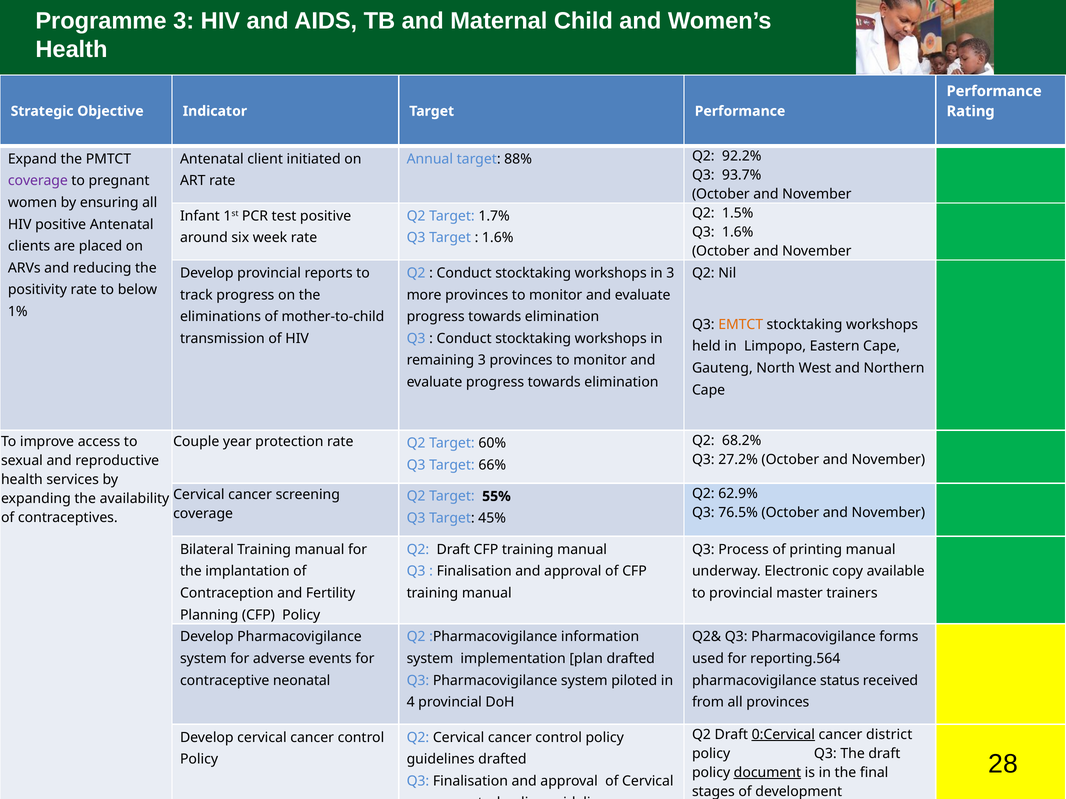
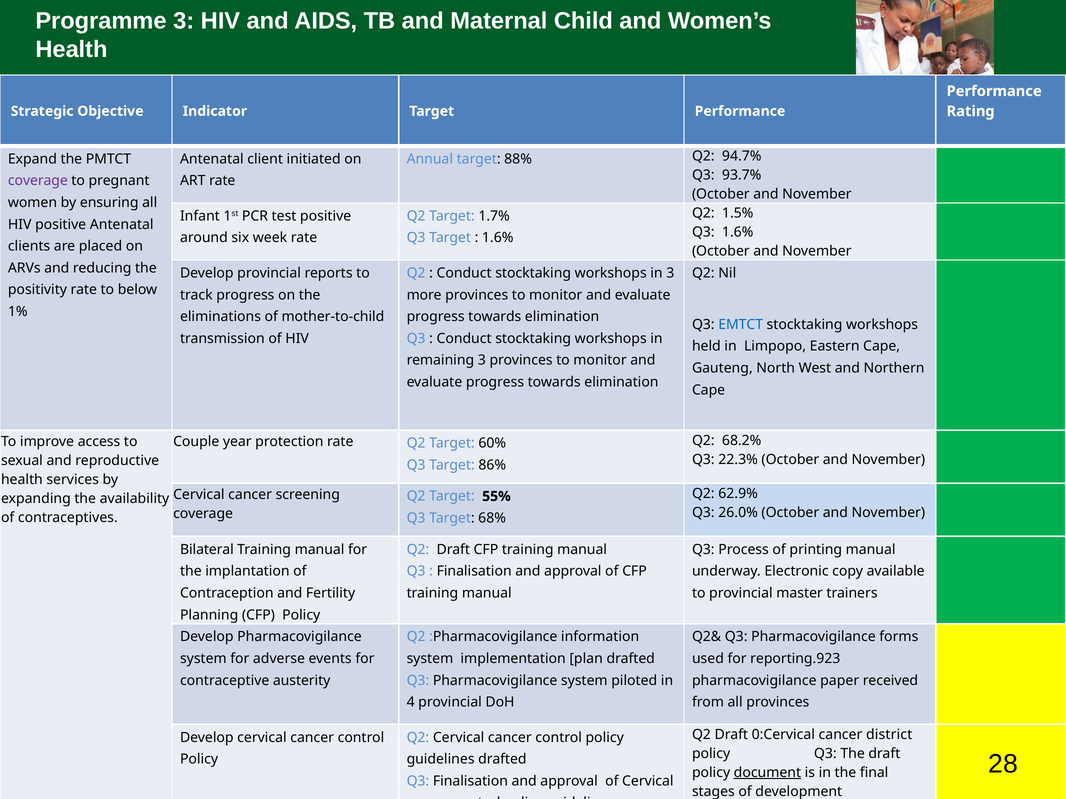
92.2%: 92.2% -> 94.7%
EMTCT colour: orange -> blue
27.2%: 27.2% -> 22.3%
66%: 66% -> 86%
76.5%: 76.5% -> 26.0%
45%: 45% -> 68%
reporting.564: reporting.564 -> reporting.923
neonatal: neonatal -> austerity
status: status -> paper
0:Cervical underline: present -> none
